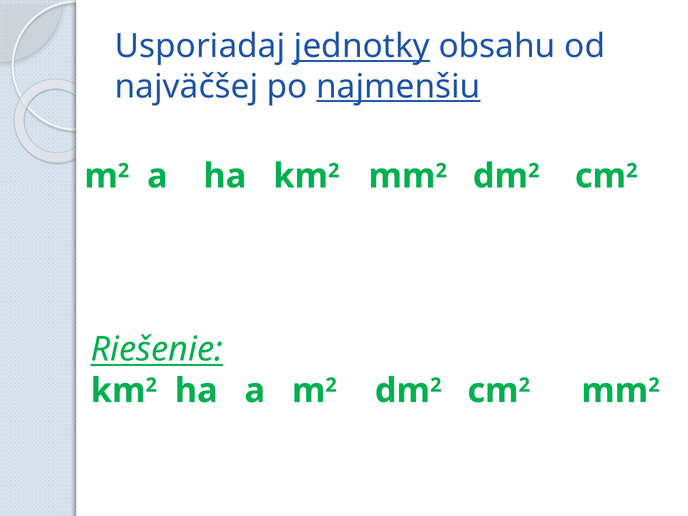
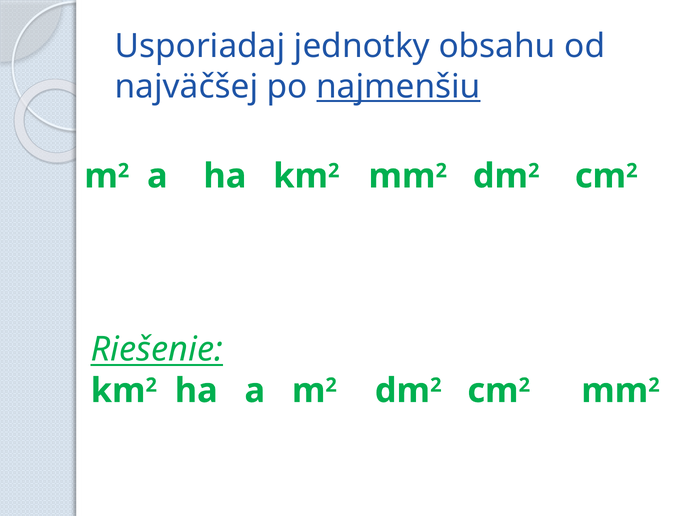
jednotky underline: present -> none
